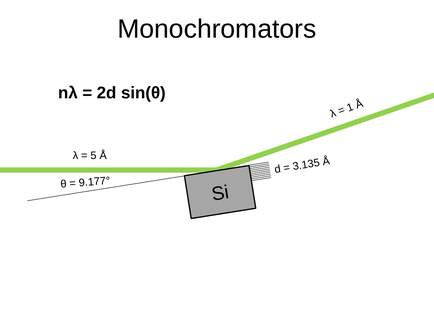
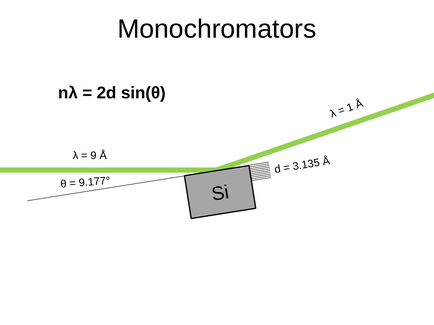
5: 5 -> 9
